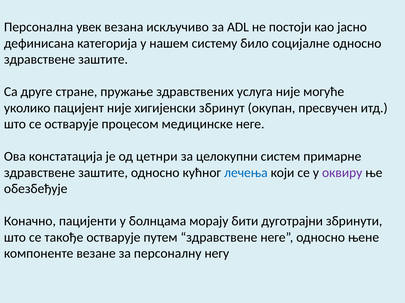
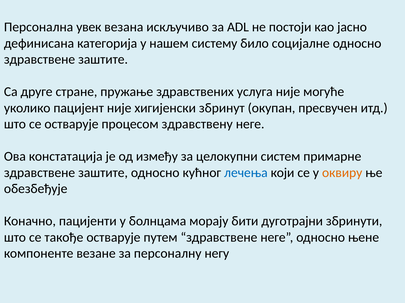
медицинске: медицинске -> здравствену
цетнри: цетнри -> између
оквиру colour: purple -> orange
